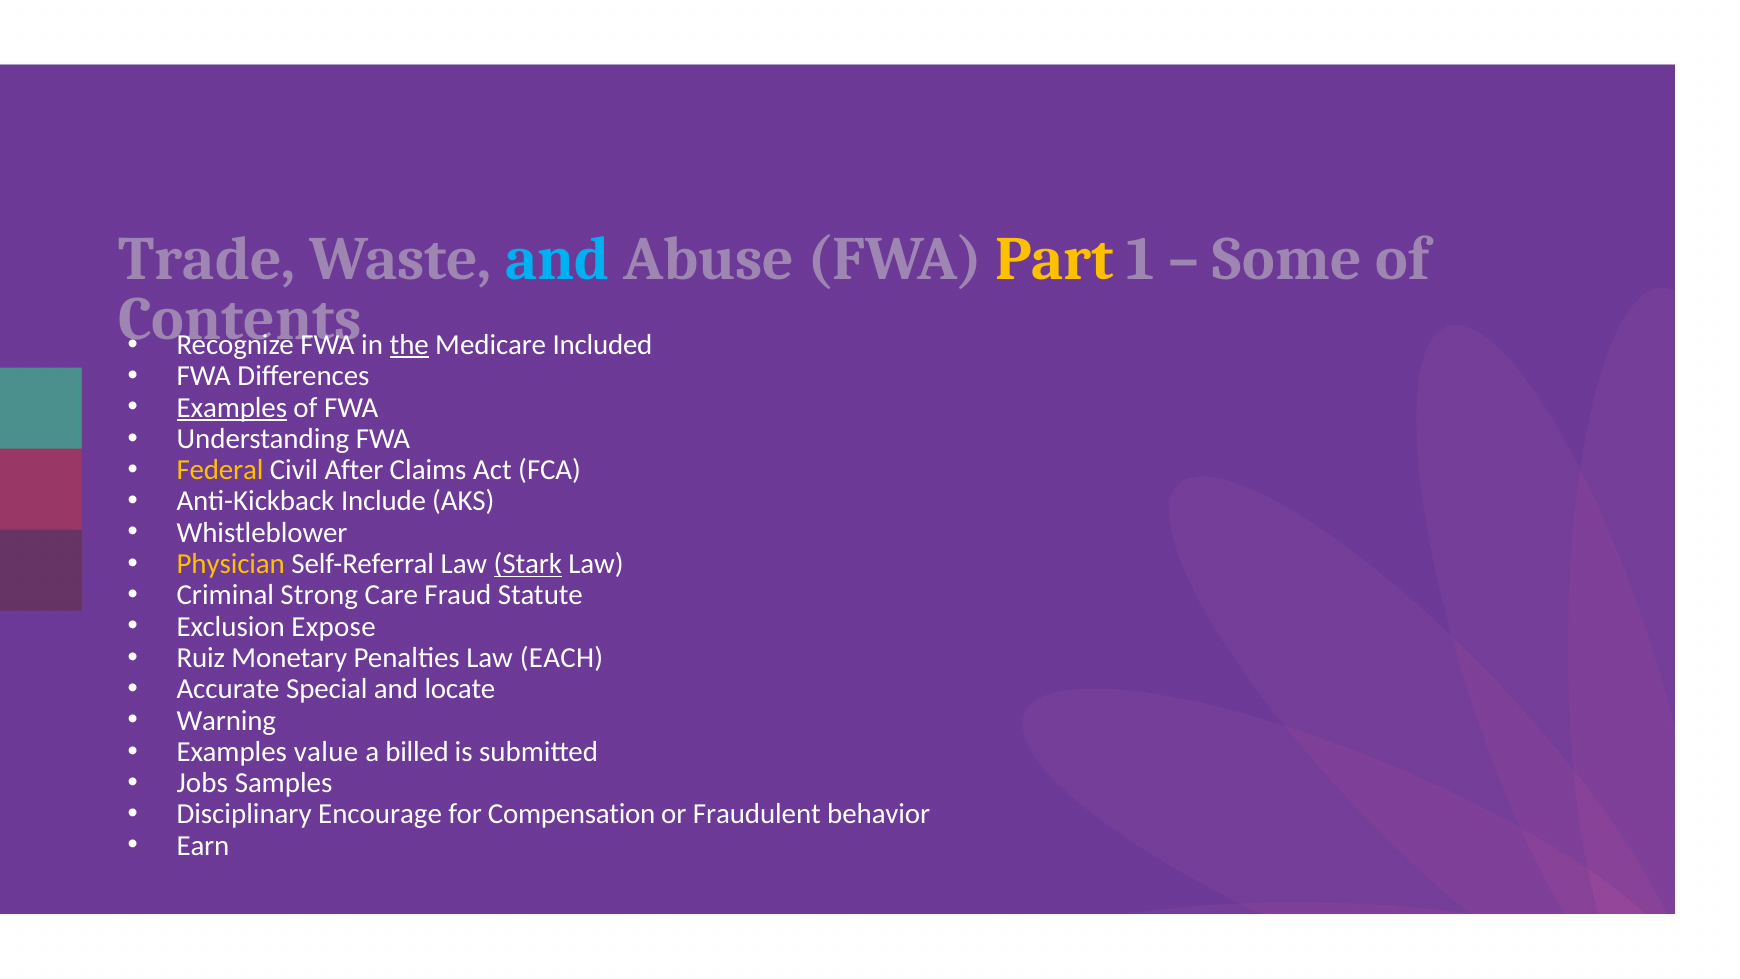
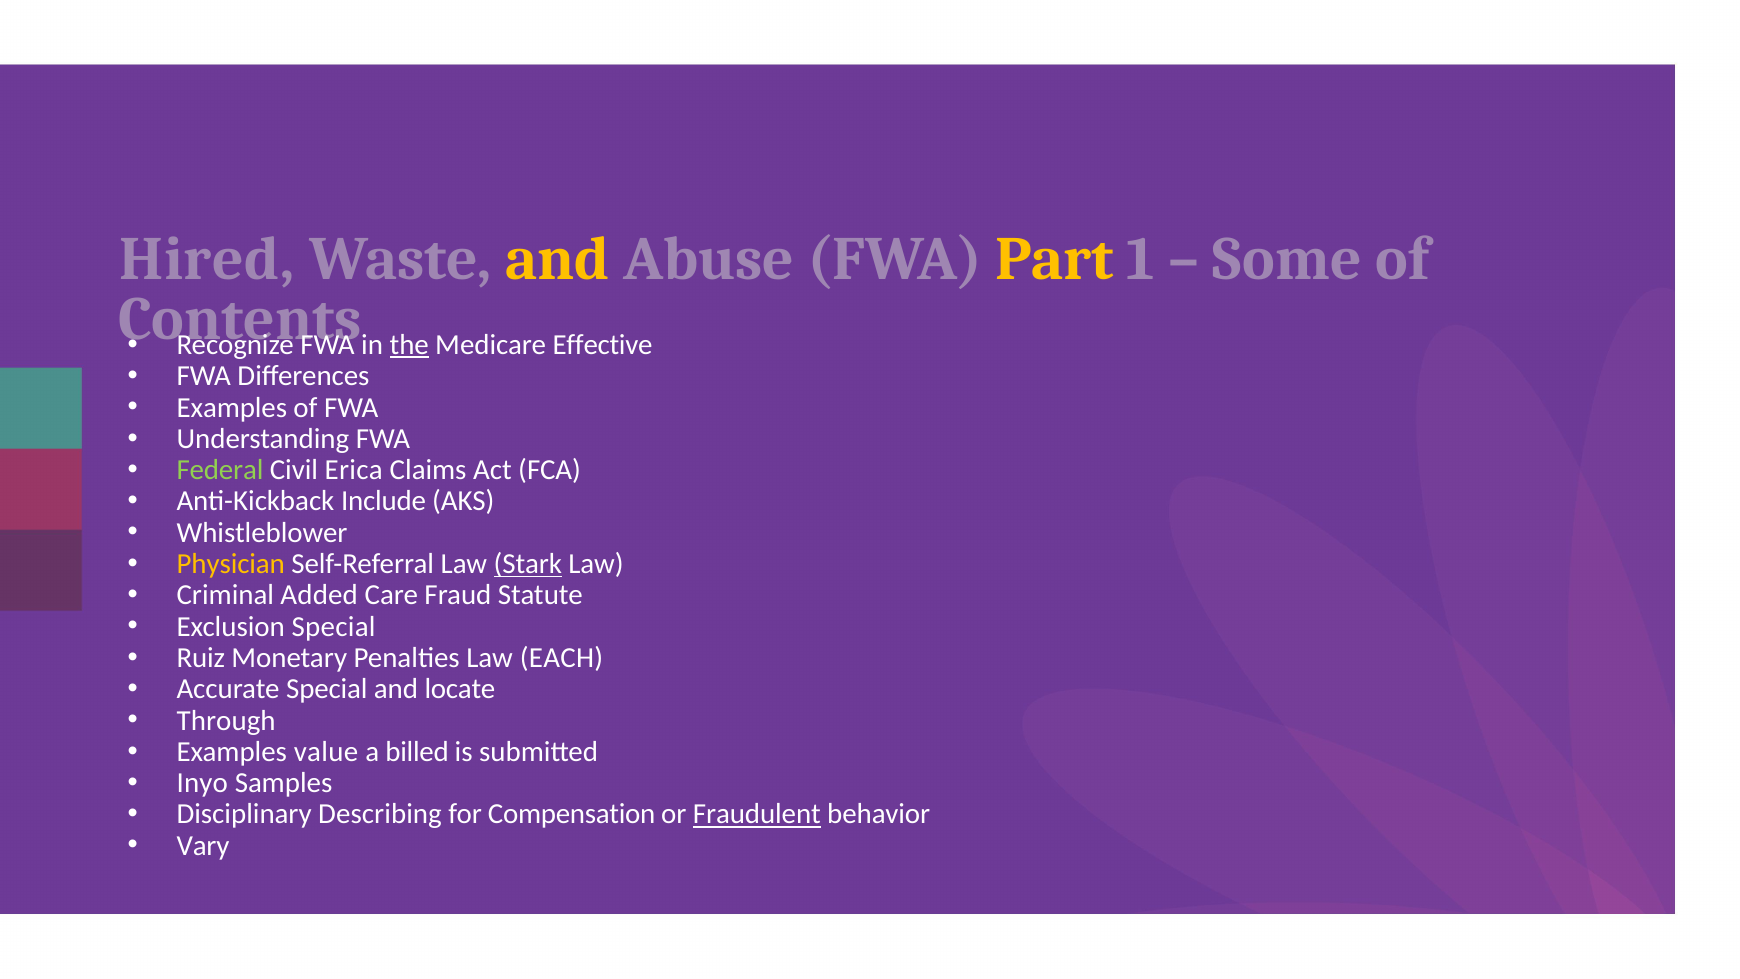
Trade: Trade -> Hired
and at (558, 259) colour: light blue -> yellow
Included: Included -> Effective
Examples at (232, 407) underline: present -> none
Federal colour: yellow -> light green
After: After -> Erica
Strong: Strong -> Added
Exclusion Expose: Expose -> Special
Warning: Warning -> Through
Jobs: Jobs -> Inyo
Encourage: Encourage -> Describing
Fraudulent underline: none -> present
Earn: Earn -> Vary
